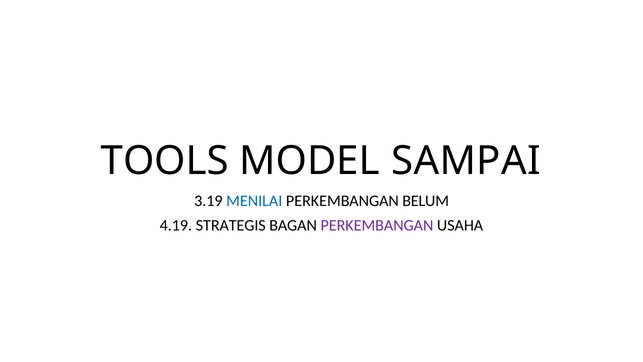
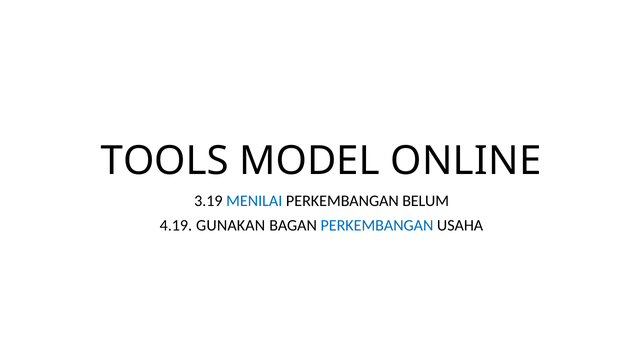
SAMPAI: SAMPAI -> ONLINE
STRATEGIS: STRATEGIS -> GUNAKAN
PERKEMBANGAN at (377, 225) colour: purple -> blue
